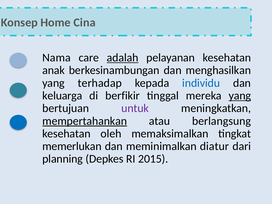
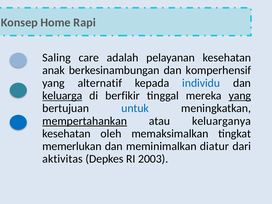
Cina: Cina -> Rapi
Nama: Nama -> Saling
adalah underline: present -> none
menghasilkan: menghasilkan -> komperhensif
terhadap: terhadap -> alternatif
keluarga underline: none -> present
untuk colour: purple -> blue
berlangsung: berlangsung -> keluarganya
planning: planning -> aktivitas
2015: 2015 -> 2003
